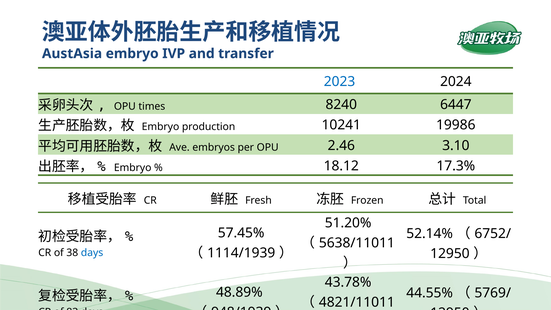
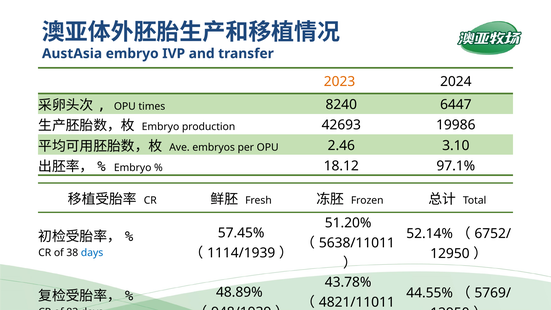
2023 colour: blue -> orange
10241: 10241 -> 42693
17.3%: 17.3% -> 97.1%
